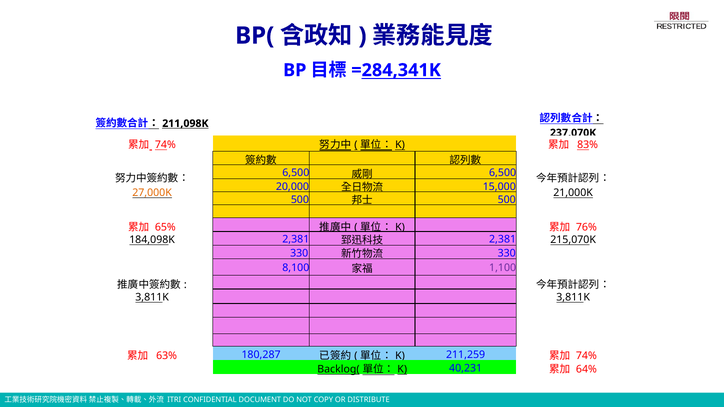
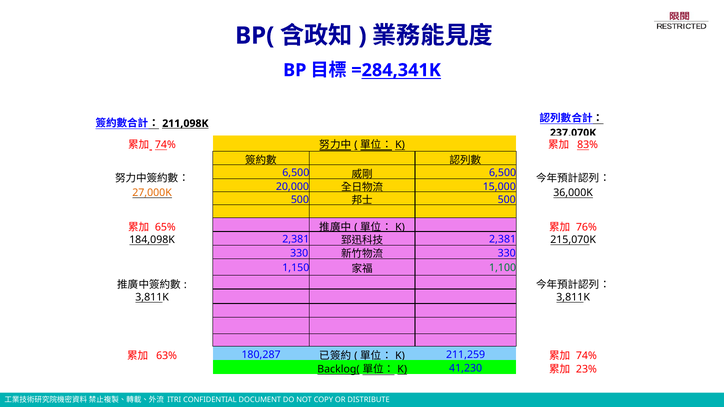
21,000K: 21,000K -> 36,000K
8,100: 8,100 -> 1,150
1,100 colour: purple -> green
40,231: 40,231 -> 41,230
64%: 64% -> 23%
